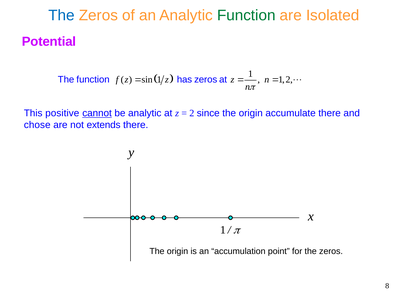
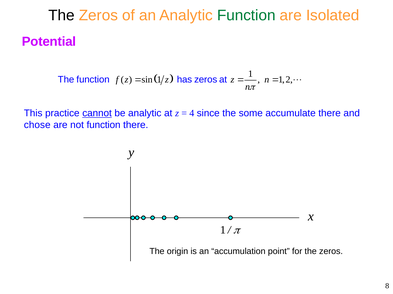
The at (62, 15) colour: blue -> black
positive: positive -> practice
2: 2 -> 4
since the origin: origin -> some
not extends: extends -> function
